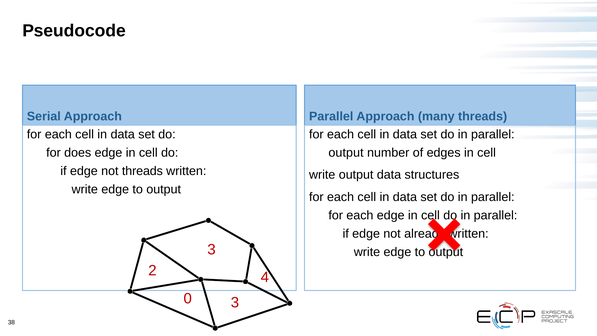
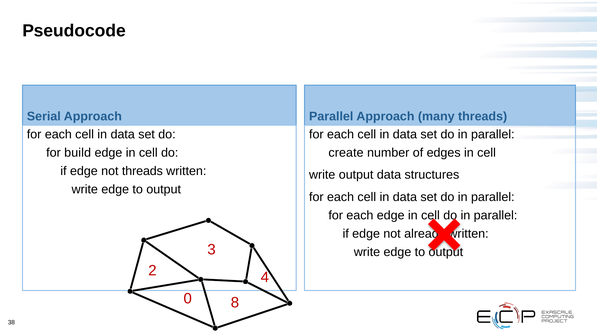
does: does -> build
output at (346, 153): output -> create
0 3: 3 -> 8
